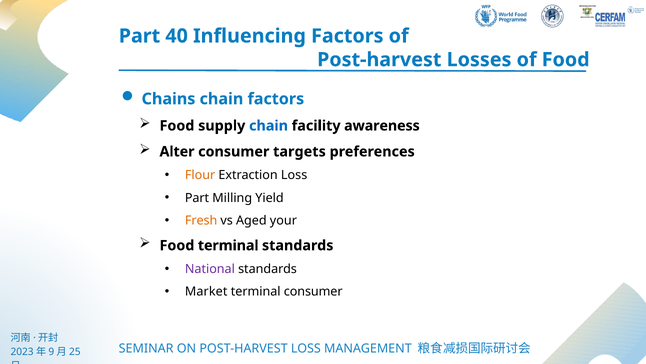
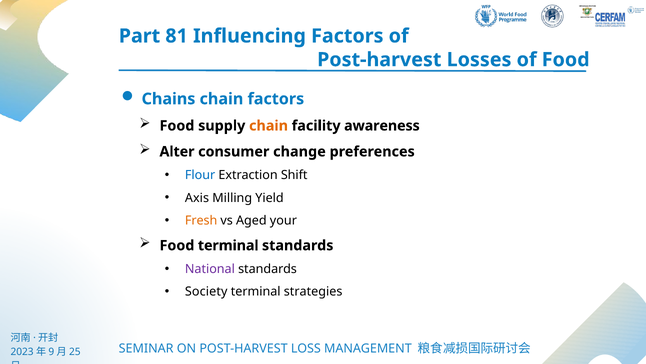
40: 40 -> 81
chain at (269, 126) colour: blue -> orange
targets: targets -> change
Flour colour: orange -> blue
Extraction Loss: Loss -> Shift
Part at (197, 198): Part -> Axis
Market: Market -> Society
terminal consumer: consumer -> strategies
